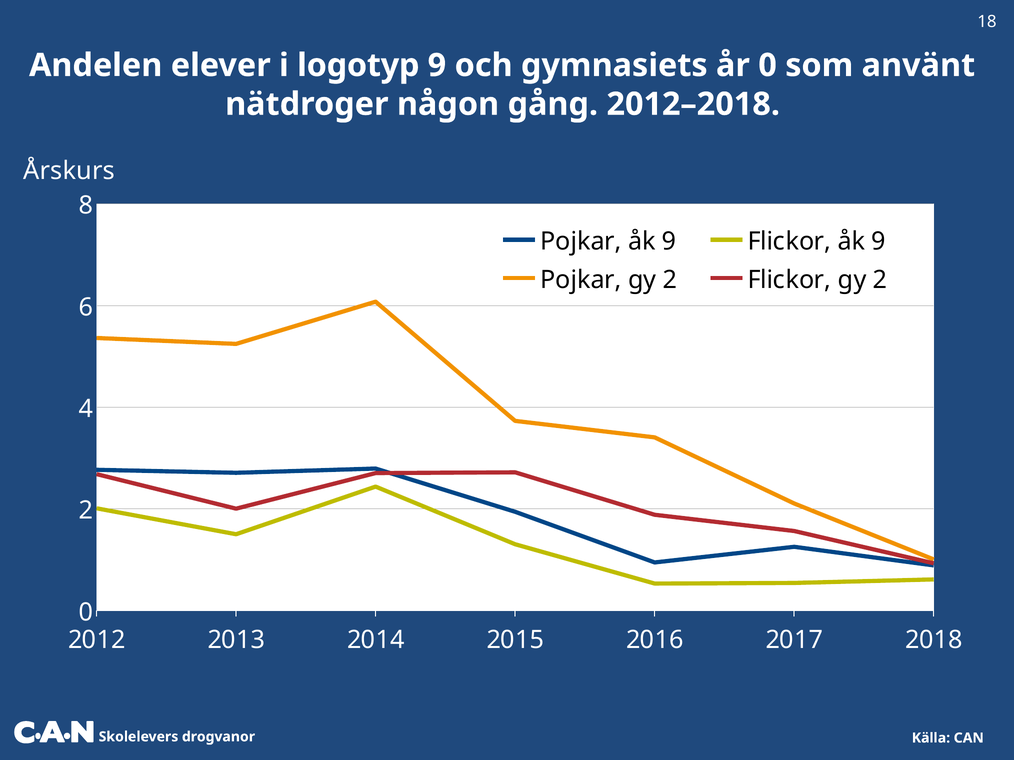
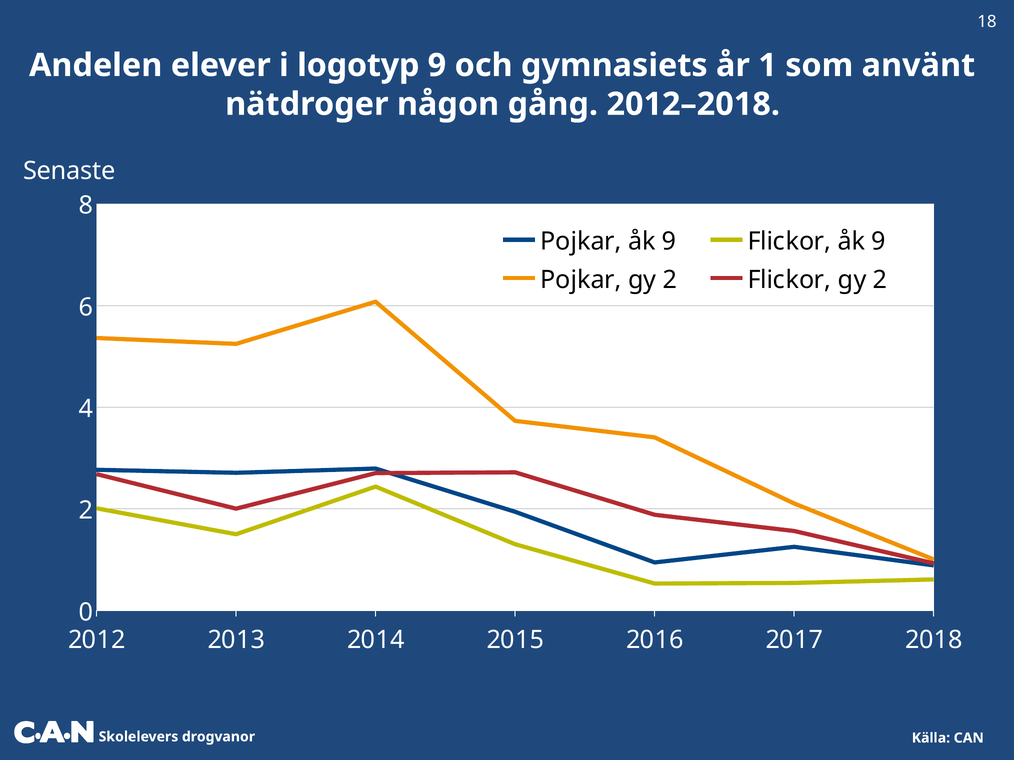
år 0: 0 -> 1
Årskurs: Årskurs -> Senaste
